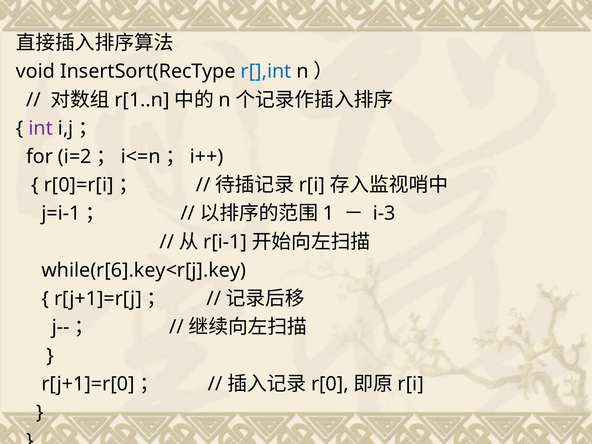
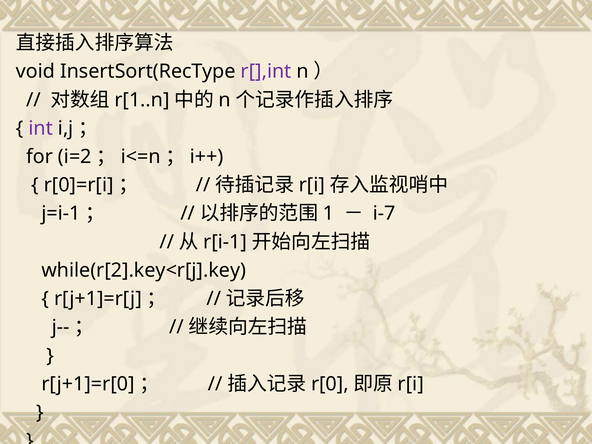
r[],int colour: blue -> purple
i-3: i-3 -> i-7
while(r[6].key<r[j].key: while(r[6].key<r[j].key -> while(r[2].key<r[j].key
